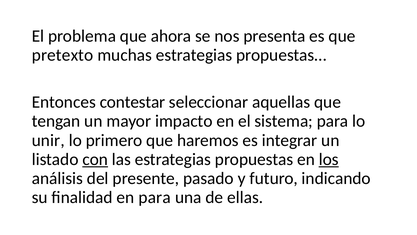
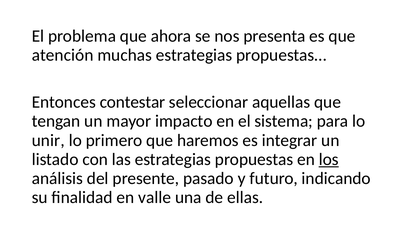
pretexto: pretexto -> atención
con underline: present -> none
en para: para -> valle
